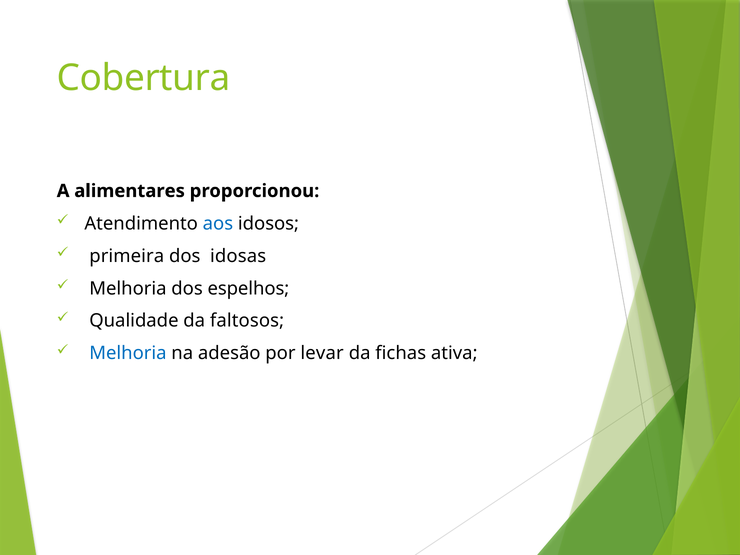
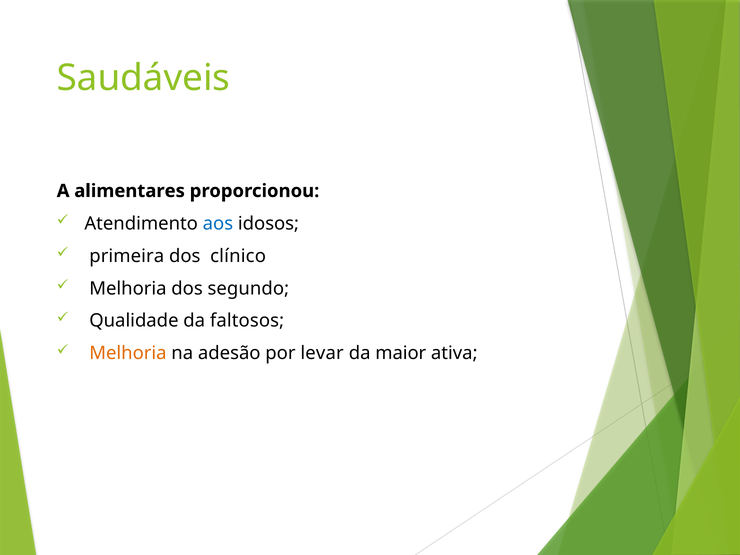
Cobertura: Cobertura -> Saudáveis
idosas: idosas -> clínico
espelhos: espelhos -> segundo
Melhoria at (128, 353) colour: blue -> orange
fichas: fichas -> maior
